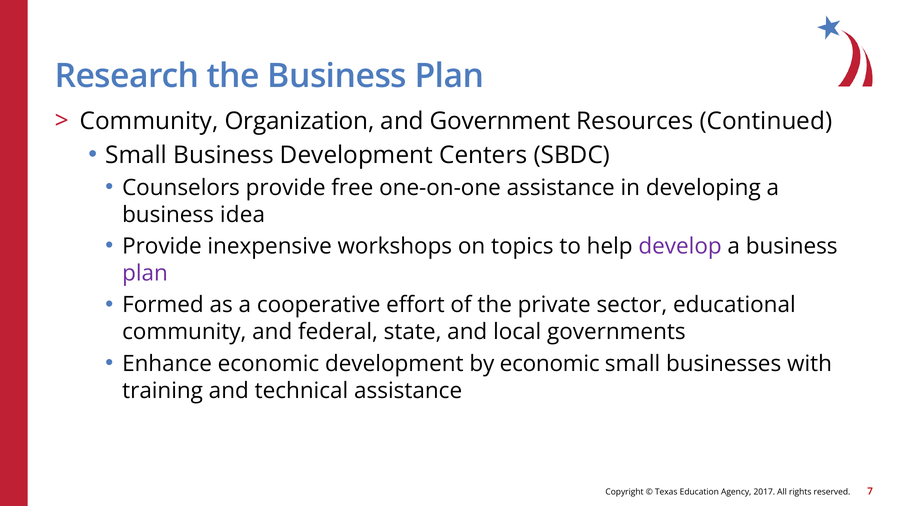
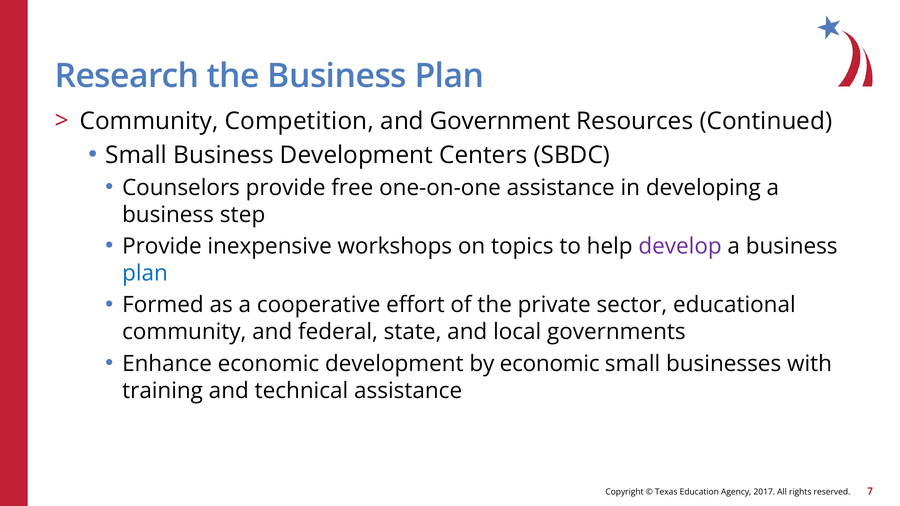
Organization: Organization -> Competition
idea: idea -> step
plan at (145, 273) colour: purple -> blue
